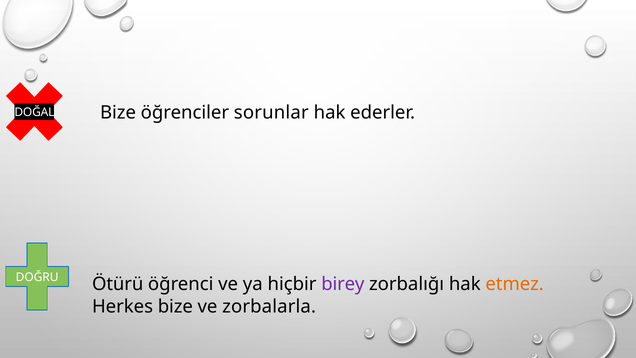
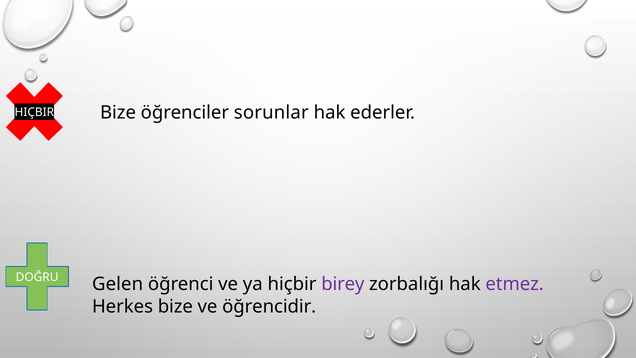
DOĞAL at (34, 112): DOĞAL -> HIÇBIR
Ötürü: Ötürü -> Gelen
etmez colour: orange -> purple
zorbalarla: zorbalarla -> öğrencidir
